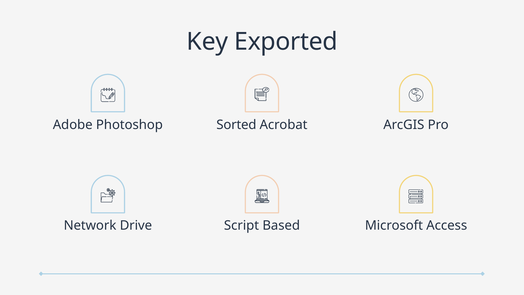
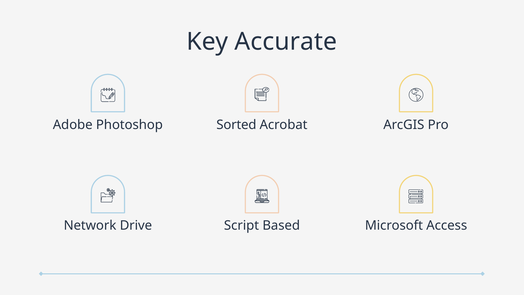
Exported: Exported -> Accurate
